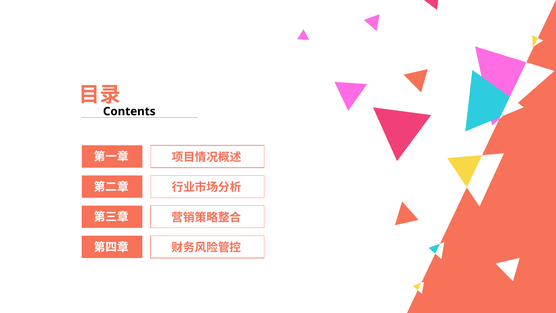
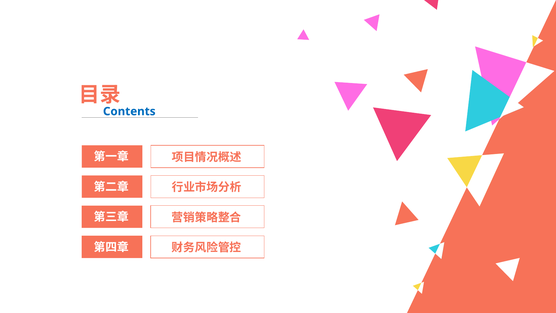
Contents colour: black -> blue
